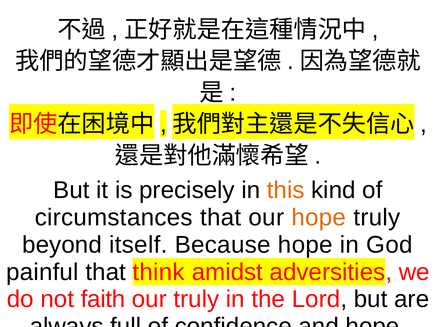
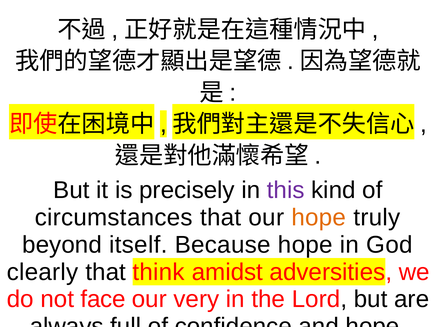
this colour: orange -> purple
painful: painful -> clearly
faith: faith -> face
our truly: truly -> very
